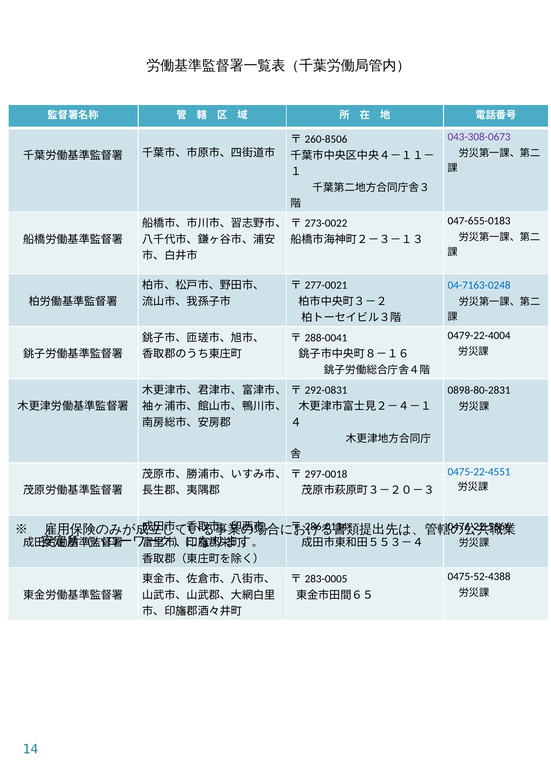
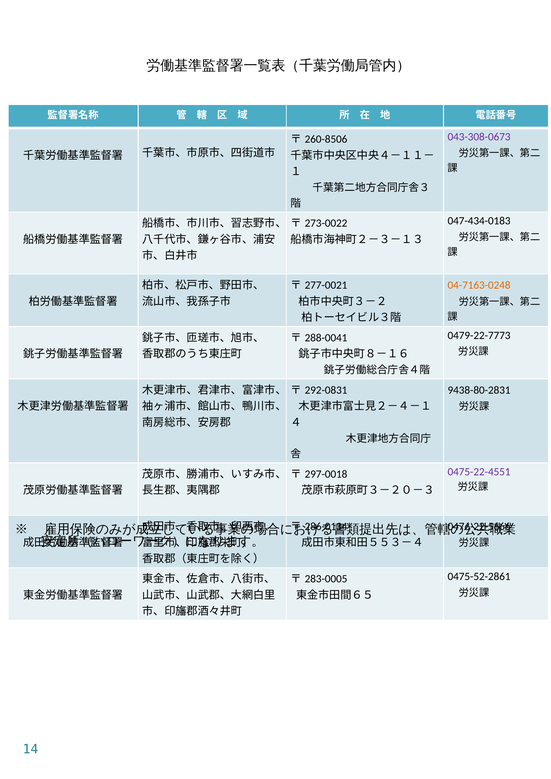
047-655-0183: 047-655-0183 -> 047-434-0183
04-7163-0248 colour: blue -> orange
0479-22-4004: 0479-22-4004 -> 0479-22-7773
0898-80-2831: 0898-80-2831 -> 9438-80-2831
0475-22-4551 colour: blue -> purple
0475-52-4388: 0475-52-4388 -> 0475-52-2861
